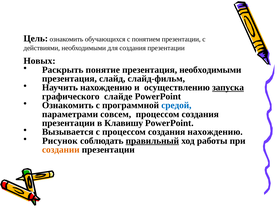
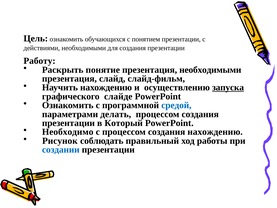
Новых: Новых -> Работу
совсем: совсем -> делать
Клавишу: Клавишу -> Который
Вызывается: Вызывается -> Необходимо
правильный underline: present -> none
создании colour: orange -> blue
